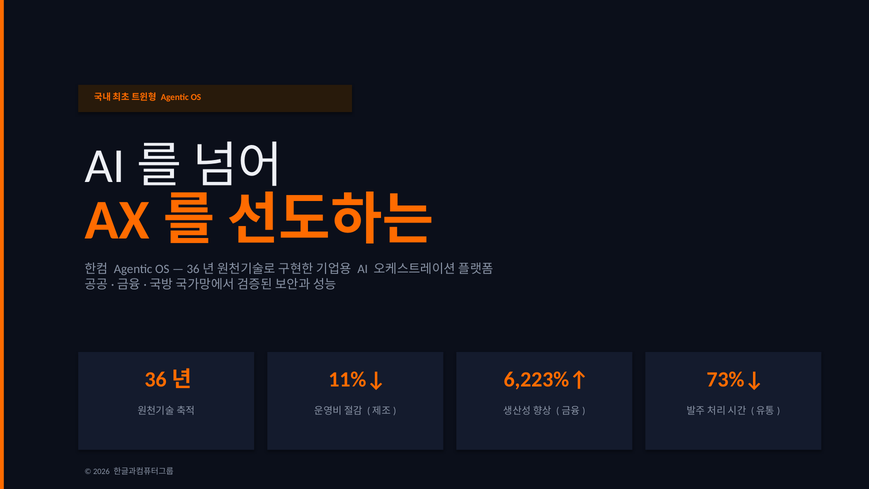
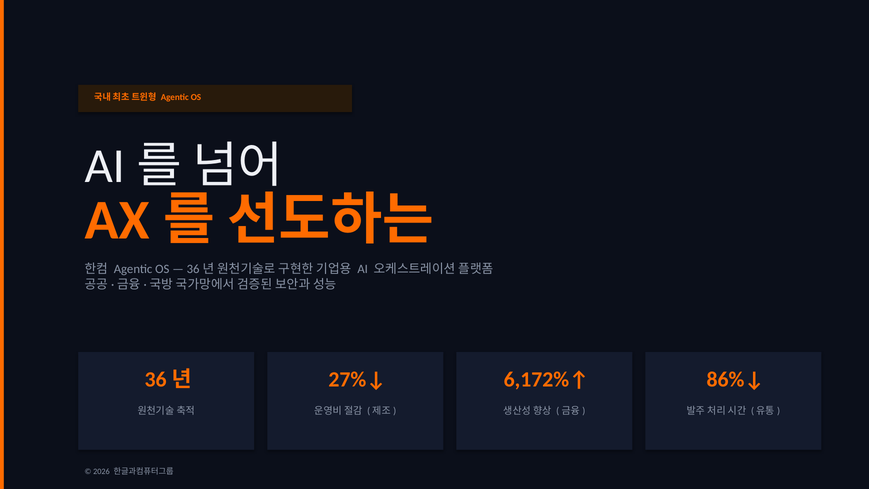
11%↓: 11%↓ -> 27%↓
6,223%↑: 6,223%↑ -> 6,172%↑
73%↓: 73%↓ -> 86%↓
